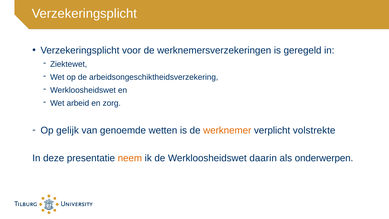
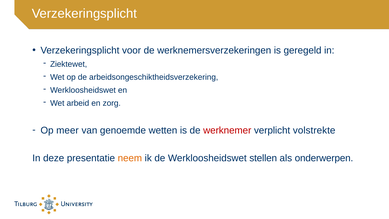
gelijk: gelijk -> meer
werknemer colour: orange -> red
daarin: daarin -> stellen
